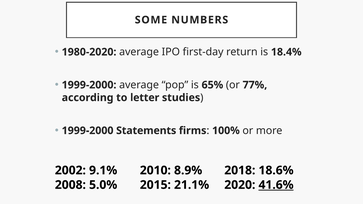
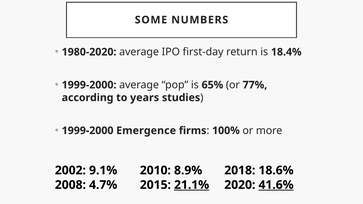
letter: letter -> years
Statements: Statements -> Emergence
5.0%: 5.0% -> 4.7%
21.1% underline: none -> present
